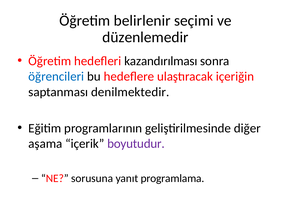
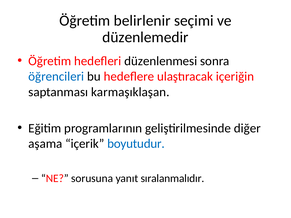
kazandırılması: kazandırılması -> düzenlenmesi
denilmektedir: denilmektedir -> karmaşıklaşan
boyutudur colour: purple -> blue
programlama: programlama -> sıralanmalıdır
